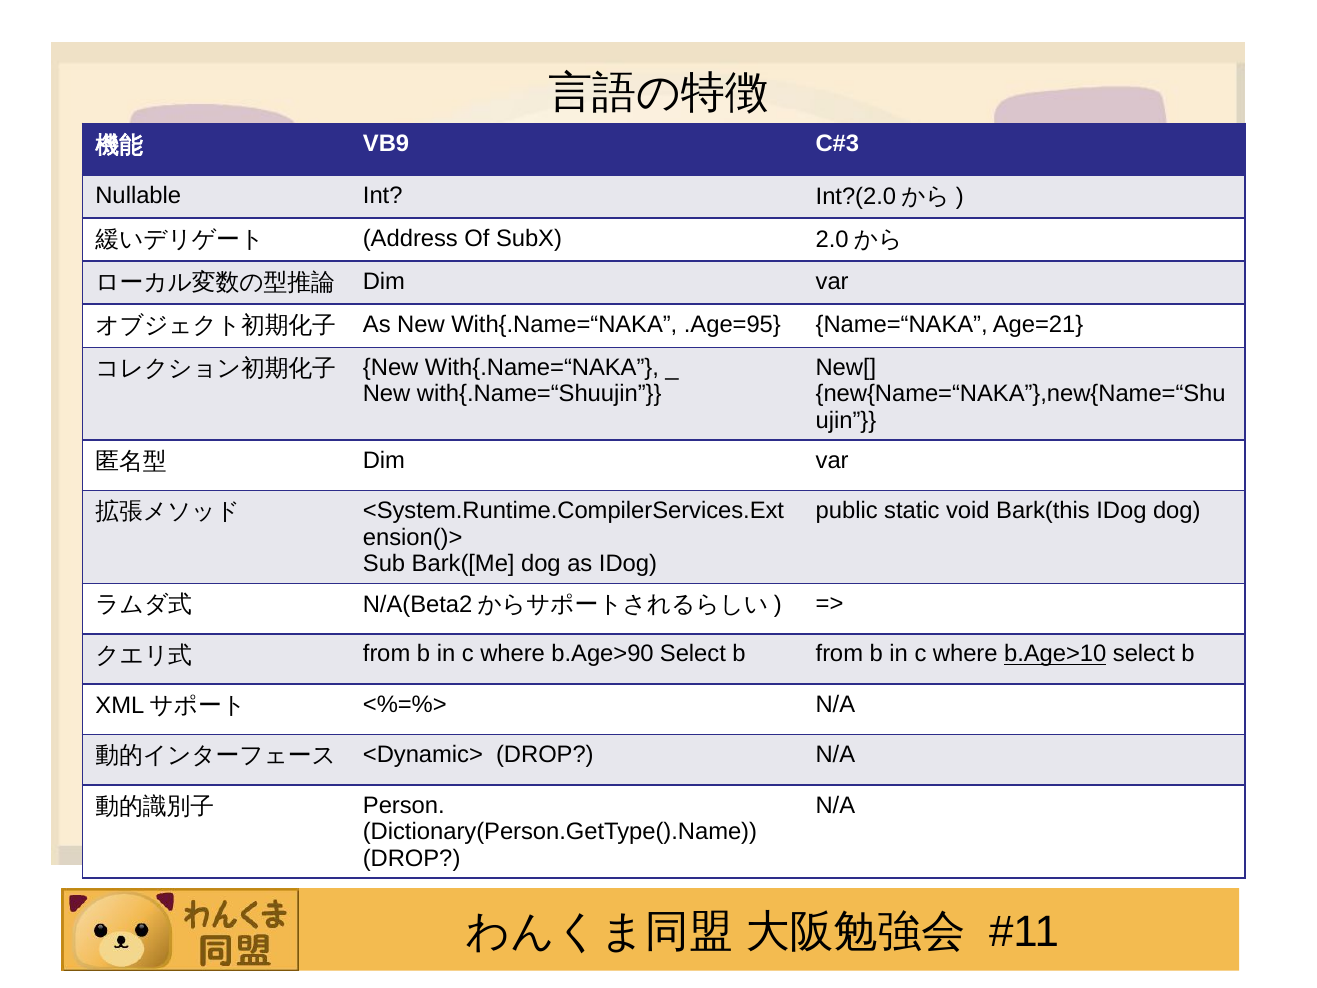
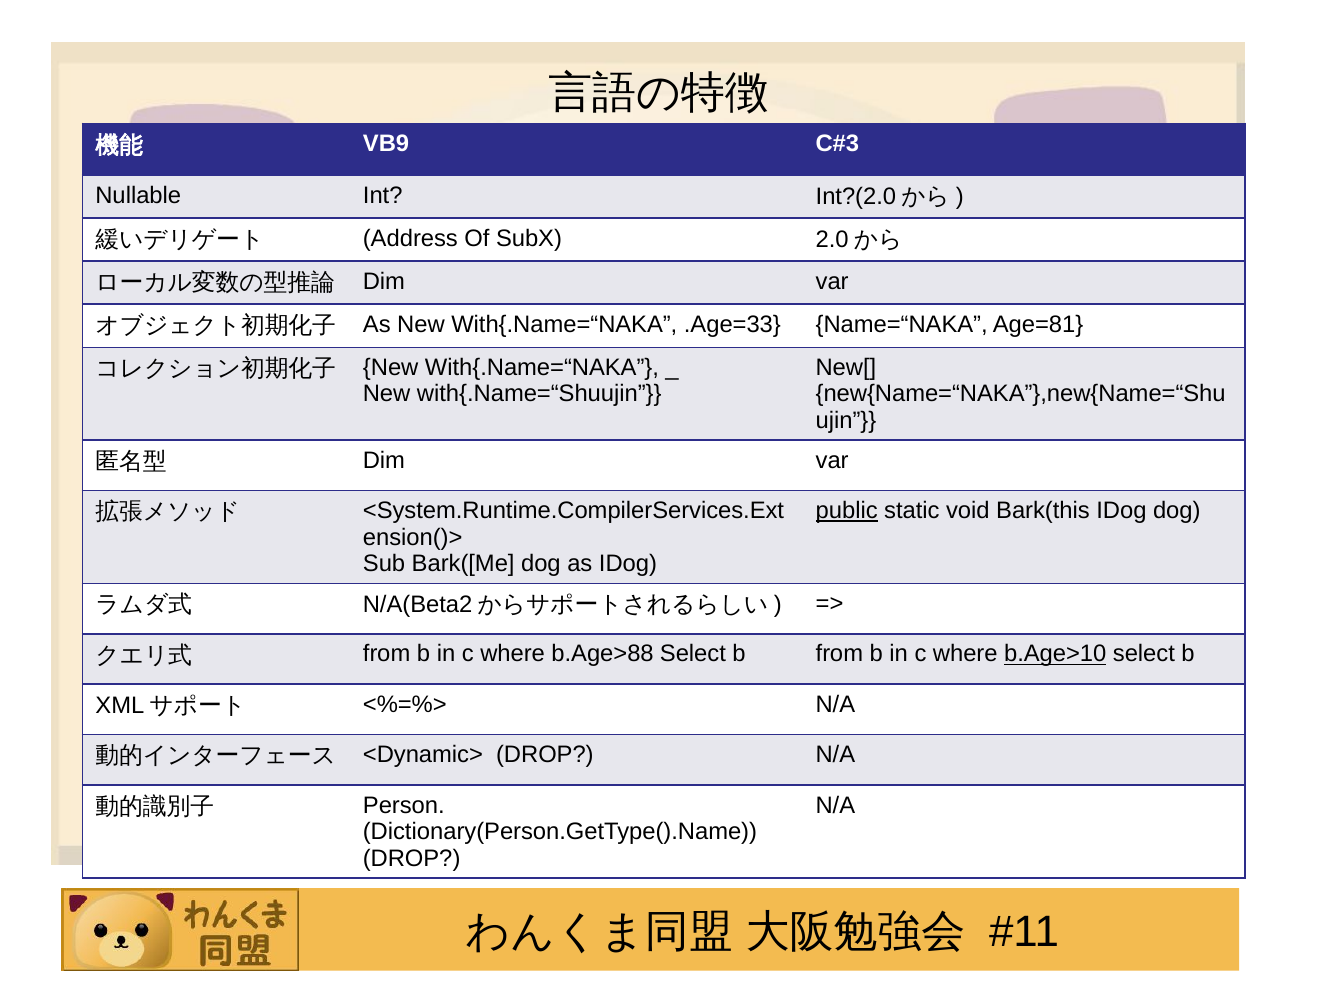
.Age=95: .Age=95 -> .Age=33
Age=21: Age=21 -> Age=81
public underline: none -> present
b.Age>90: b.Age>90 -> b.Age>88
